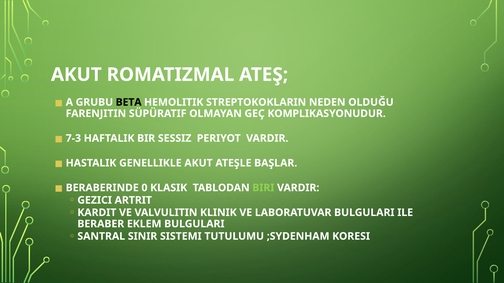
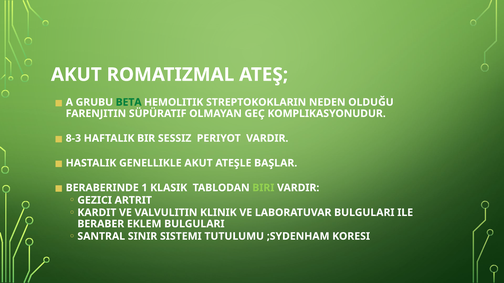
BETA colour: black -> green
7-3: 7-3 -> 8-3
0: 0 -> 1
